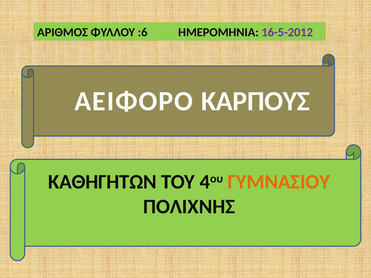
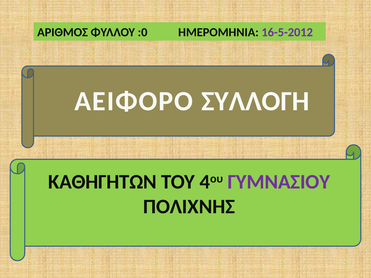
:6: :6 -> :0
ΚΑΡΠΟΥΣ: ΚΑΡΠΟΥΣ -> ΣΥΛΛΟΓΗ
ΓΥΜΝΑΣΙΟΥ colour: orange -> purple
